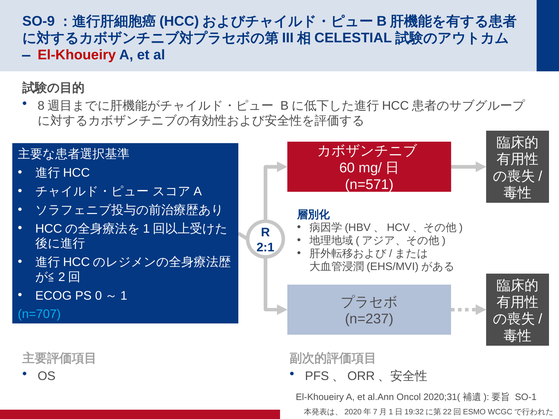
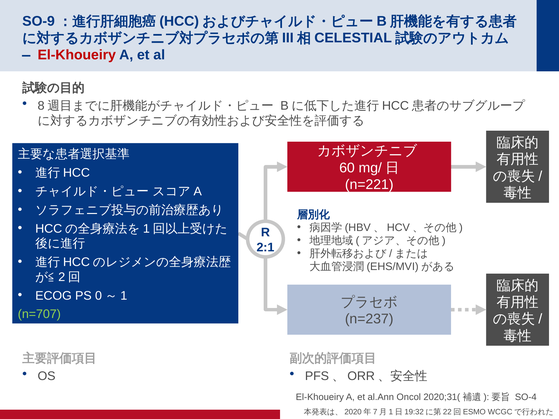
n=571: n=571 -> n=221
n=707 colour: light blue -> light green
SO-1: SO-1 -> SO-4
